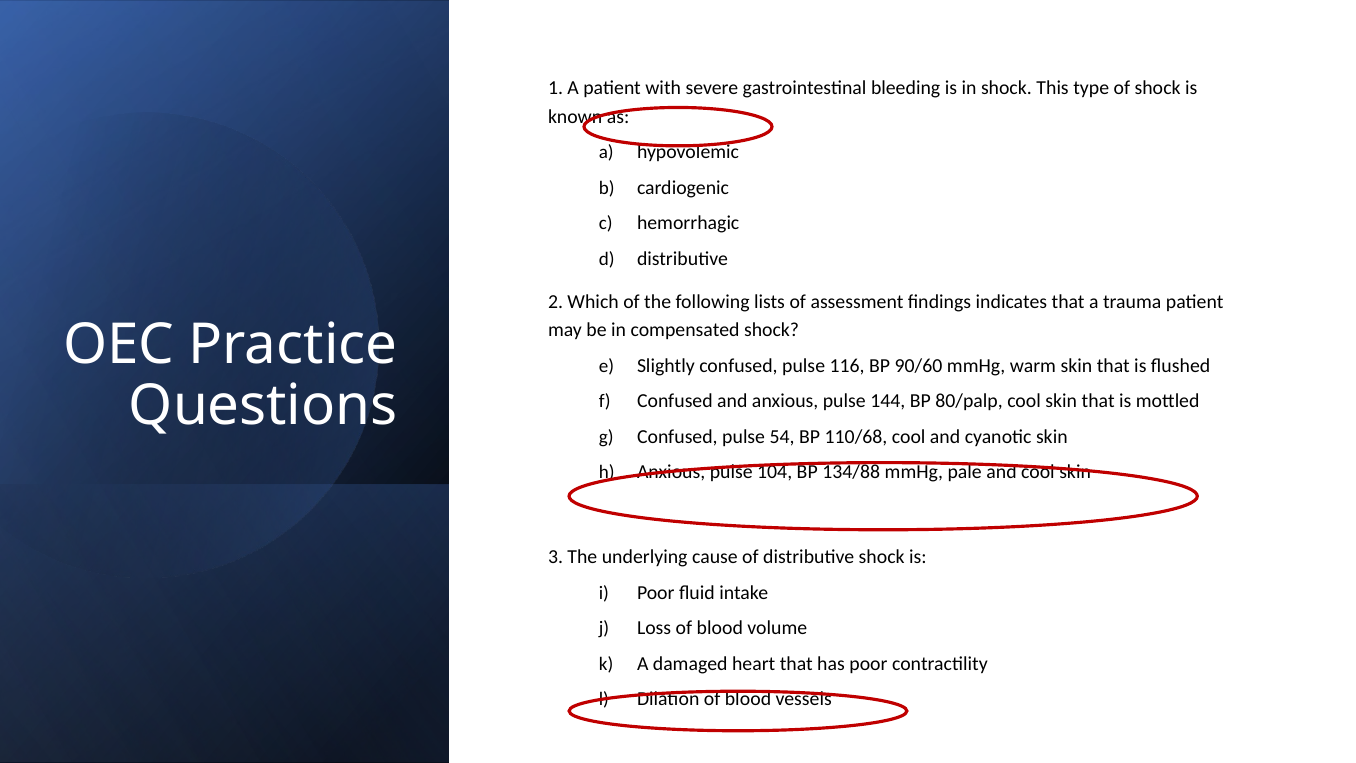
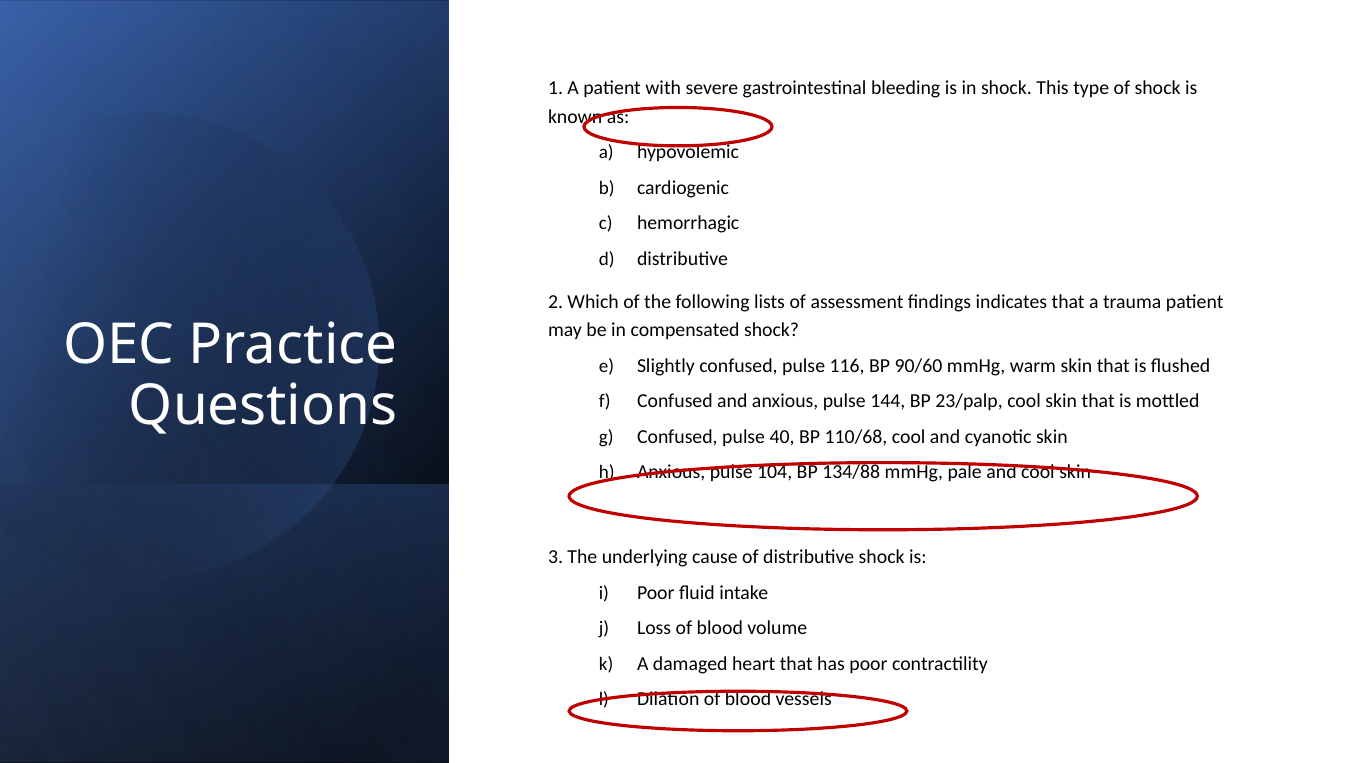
80/palp: 80/palp -> 23/palp
54: 54 -> 40
